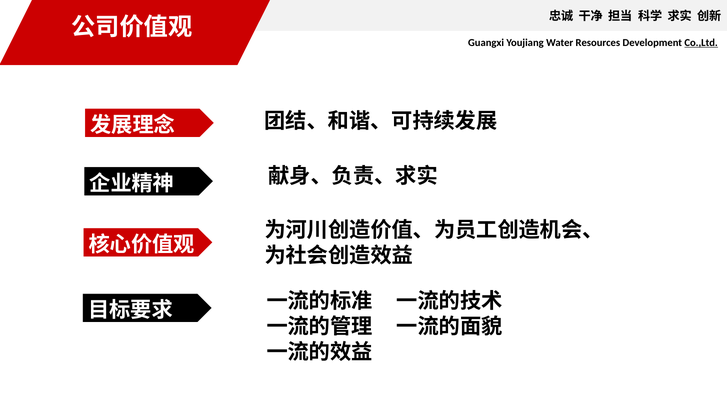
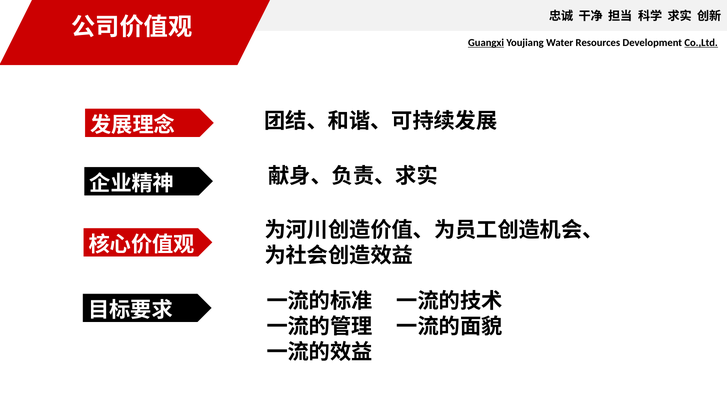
Guangxi underline: none -> present
